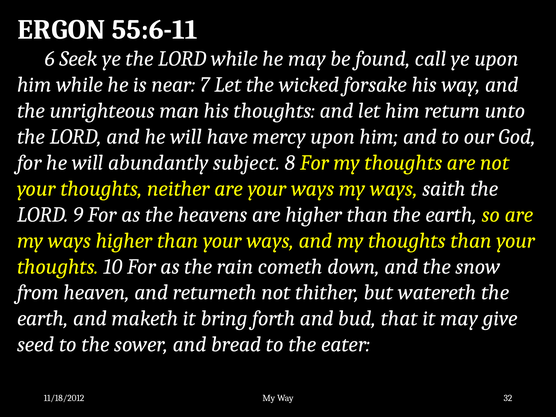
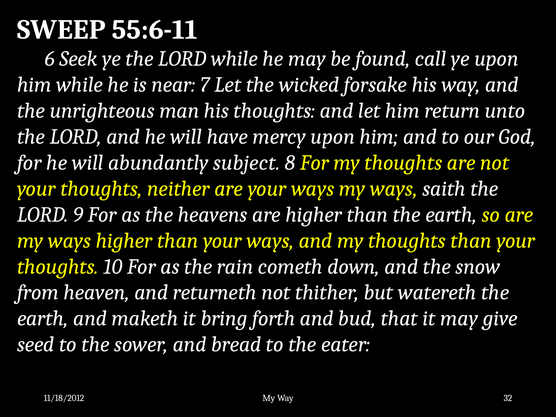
ERGON: ERGON -> SWEEP
